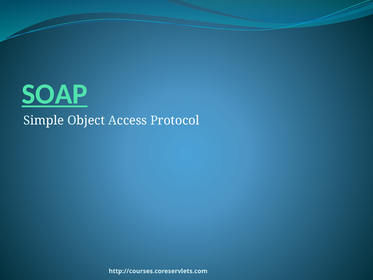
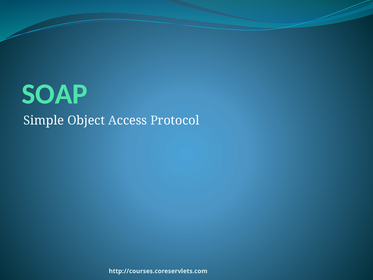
SOAP underline: present -> none
